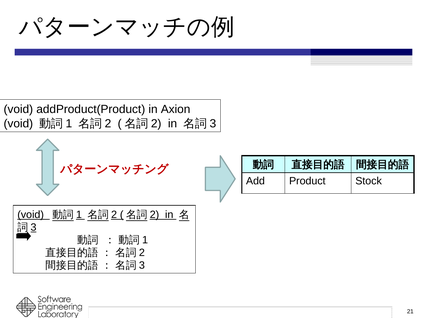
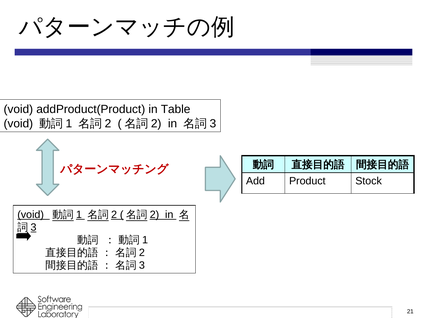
Axion: Axion -> Table
